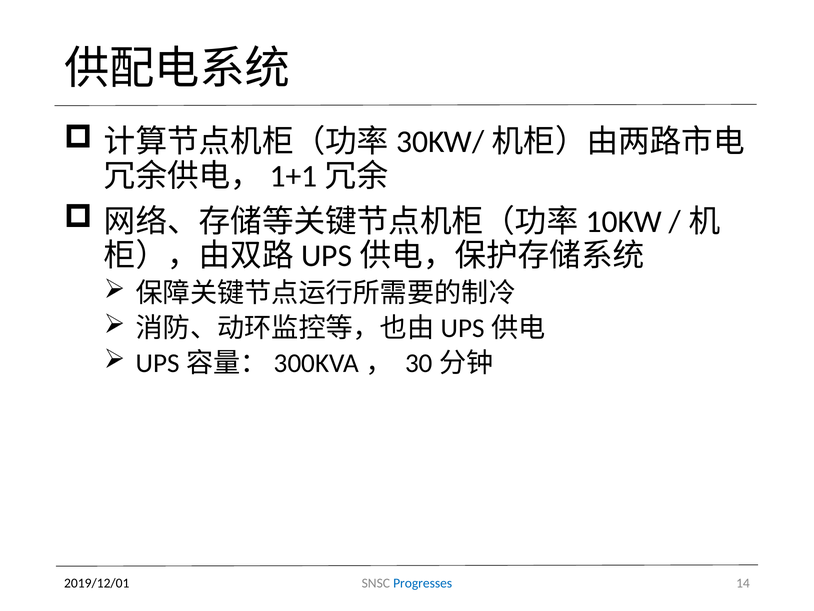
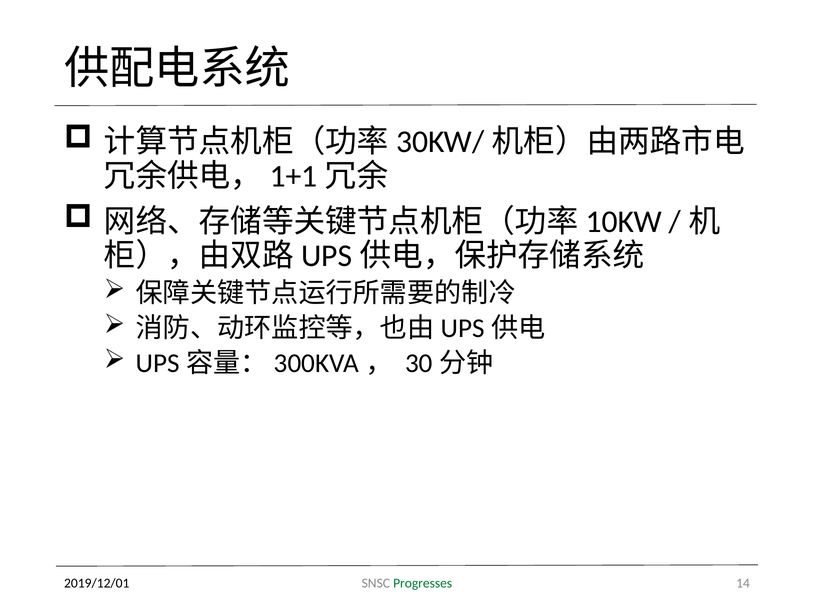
Progresses colour: blue -> green
